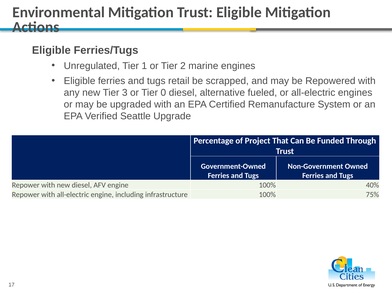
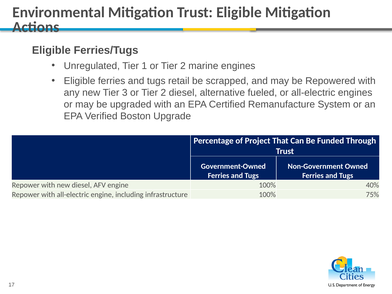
3 or Tier 0: 0 -> 2
Seattle: Seattle -> Boston
